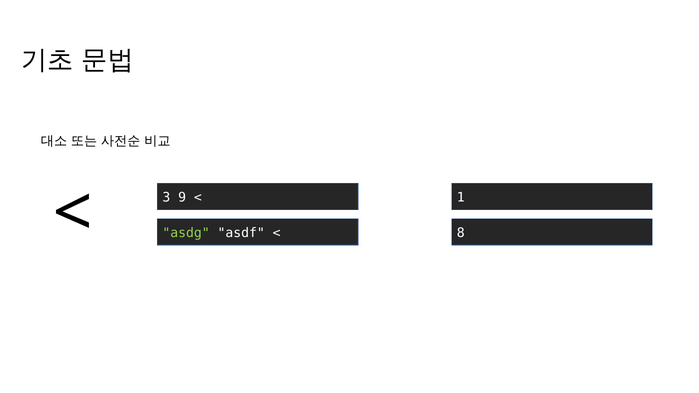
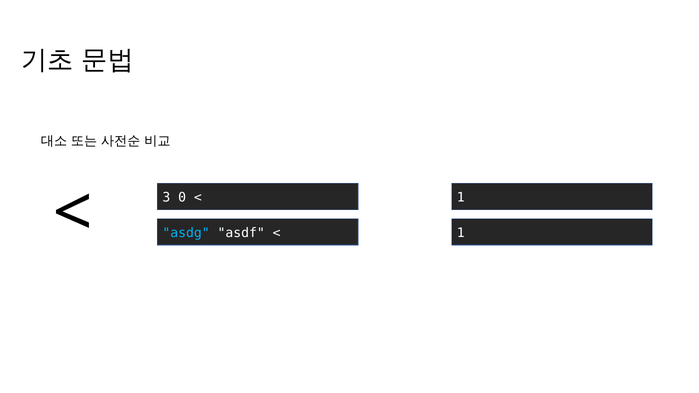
9: 9 -> 0
asdg colour: light green -> light blue
8 at (461, 233): 8 -> 1
